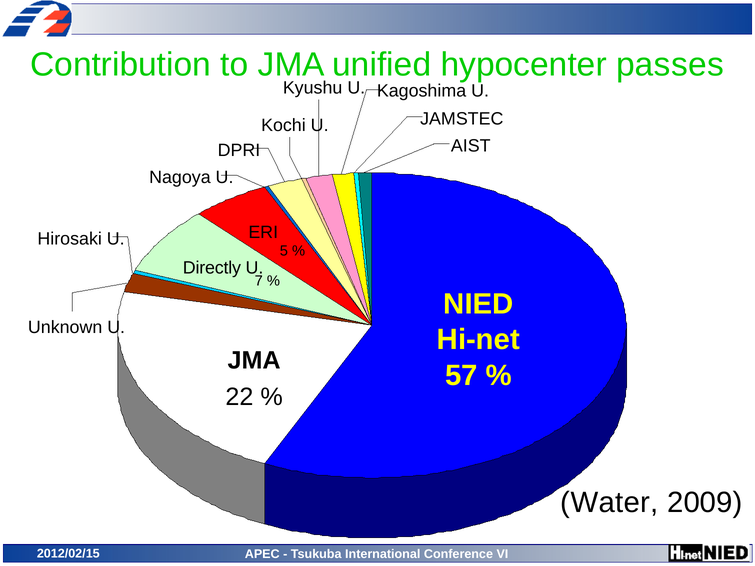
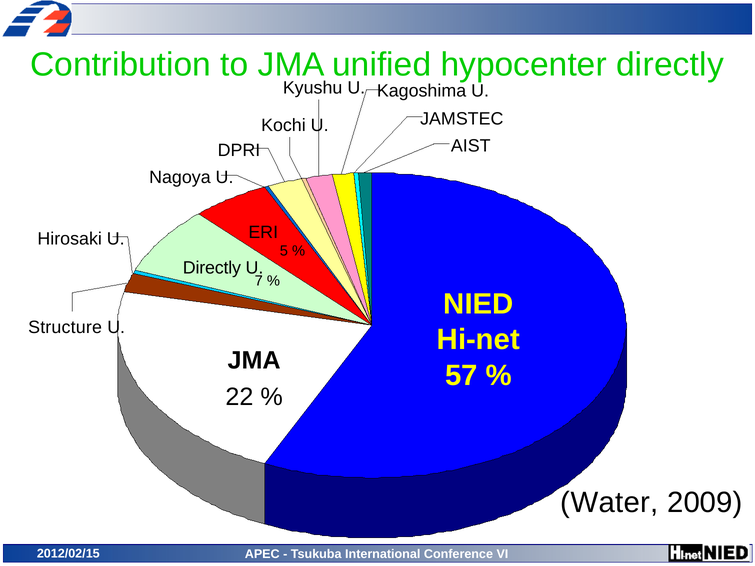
hypocenter passes: passes -> directly
Unknown: Unknown -> Structure
